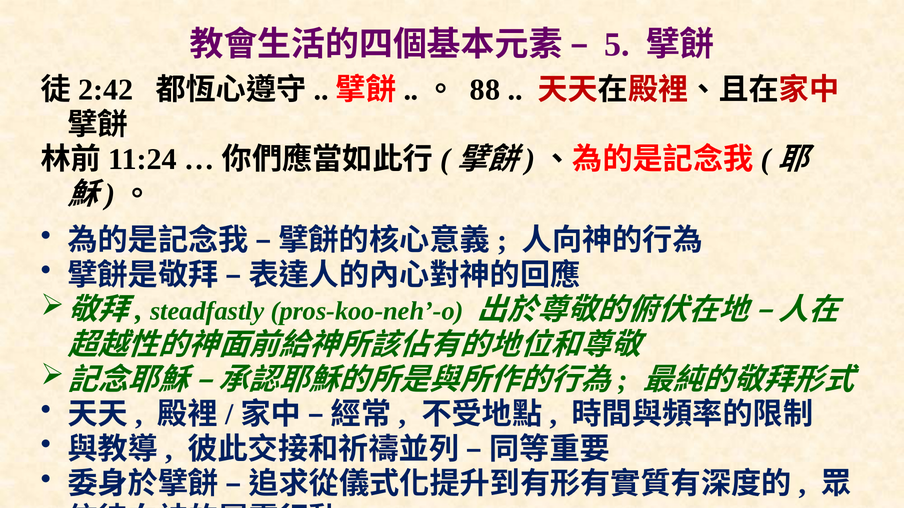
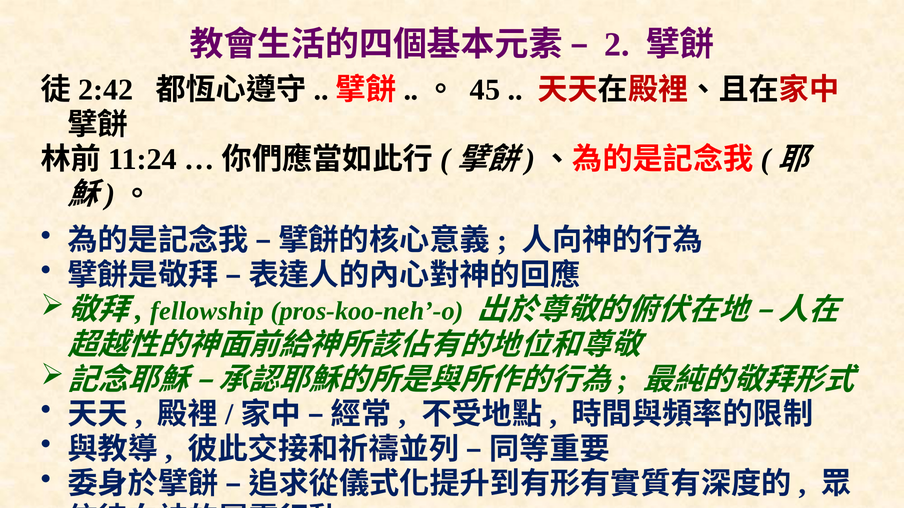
5: 5 -> 2
88: 88 -> 45
steadfastly: steadfastly -> fellowship
